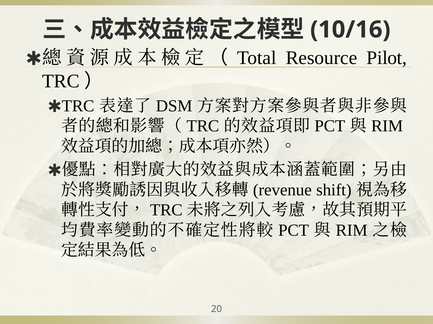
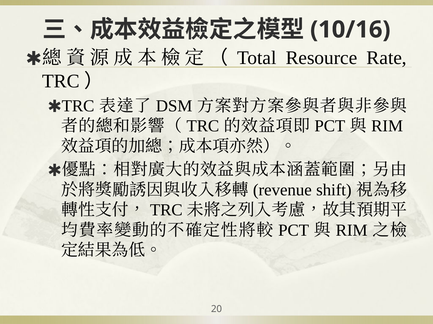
Pilot: Pilot -> Rate
